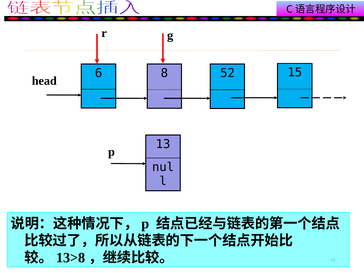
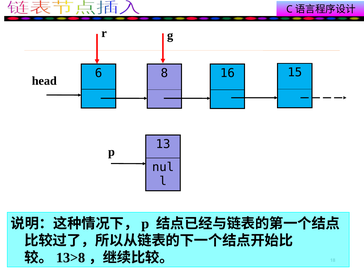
52: 52 -> 16
